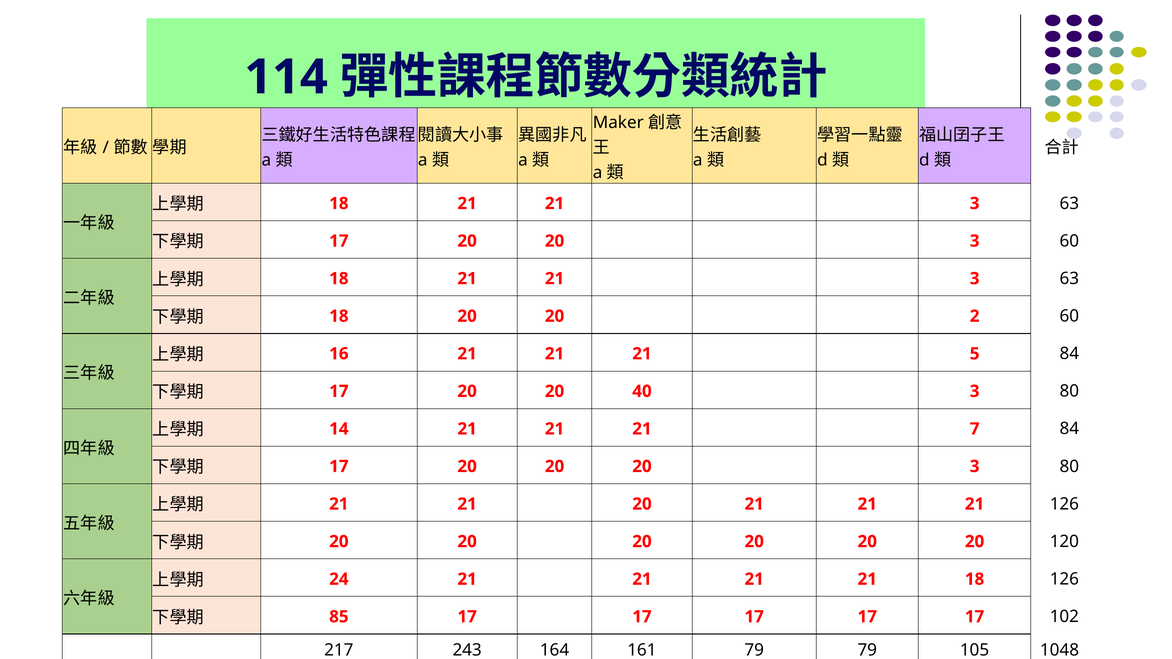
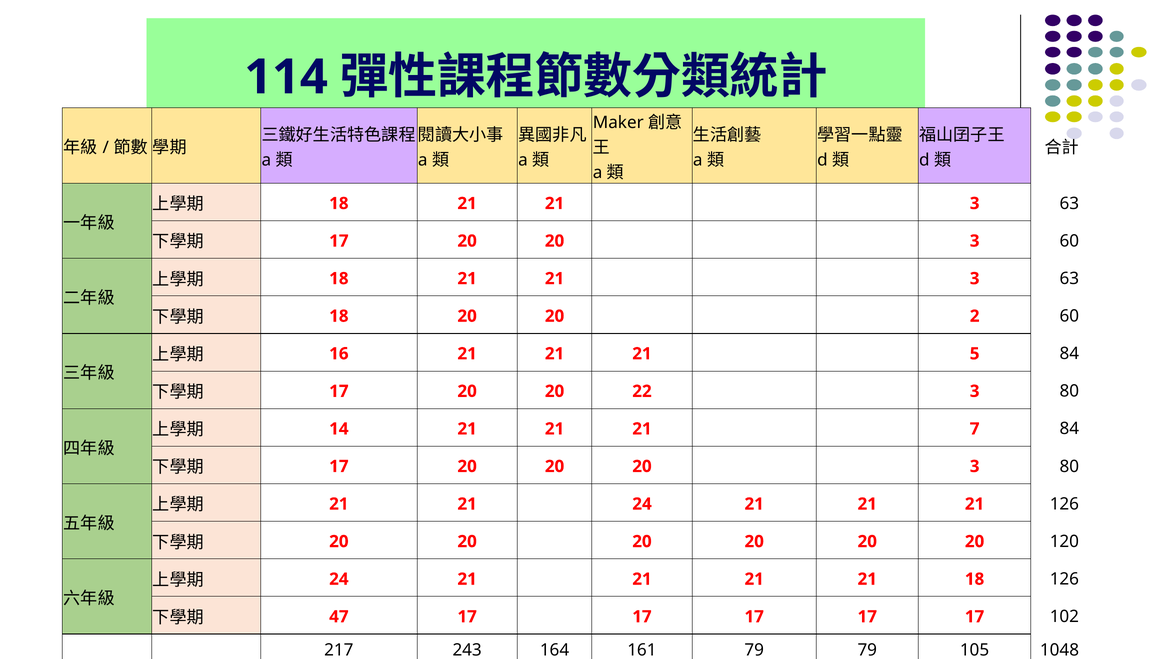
40: 40 -> 22
21 20: 20 -> 24
85: 85 -> 47
